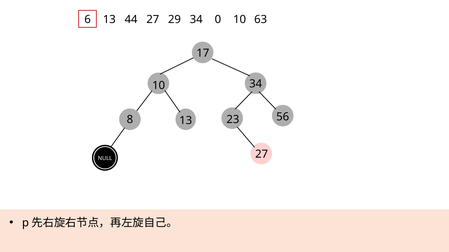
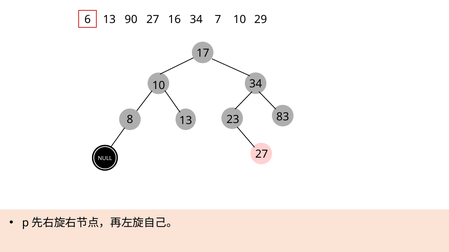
44: 44 -> 90
29: 29 -> 16
0: 0 -> 7
63: 63 -> 29
56: 56 -> 83
